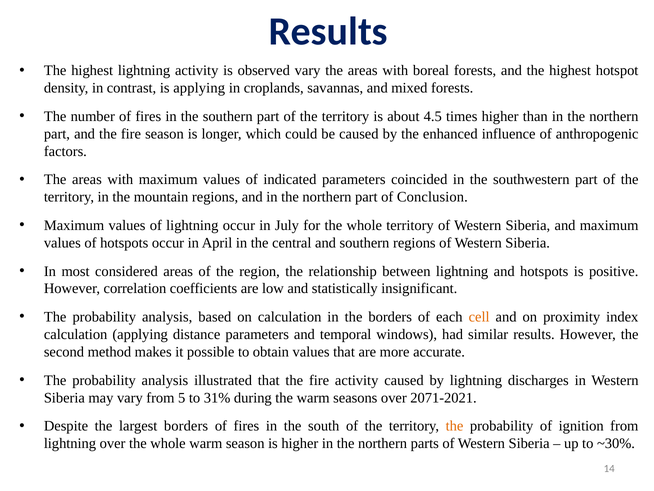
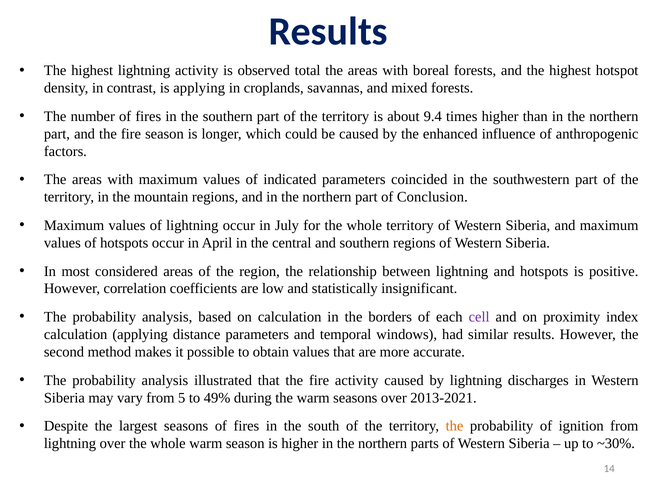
observed vary: vary -> total
4.5: 4.5 -> 9.4
cell colour: orange -> purple
31%: 31% -> 49%
2071-2021: 2071-2021 -> 2013-2021
largest borders: borders -> seasons
